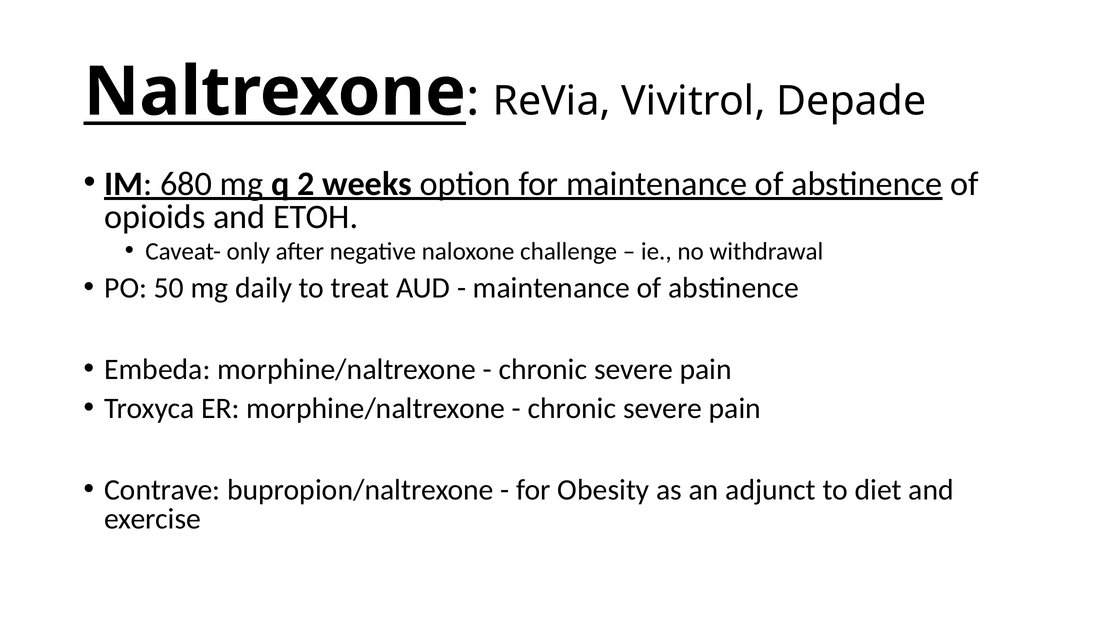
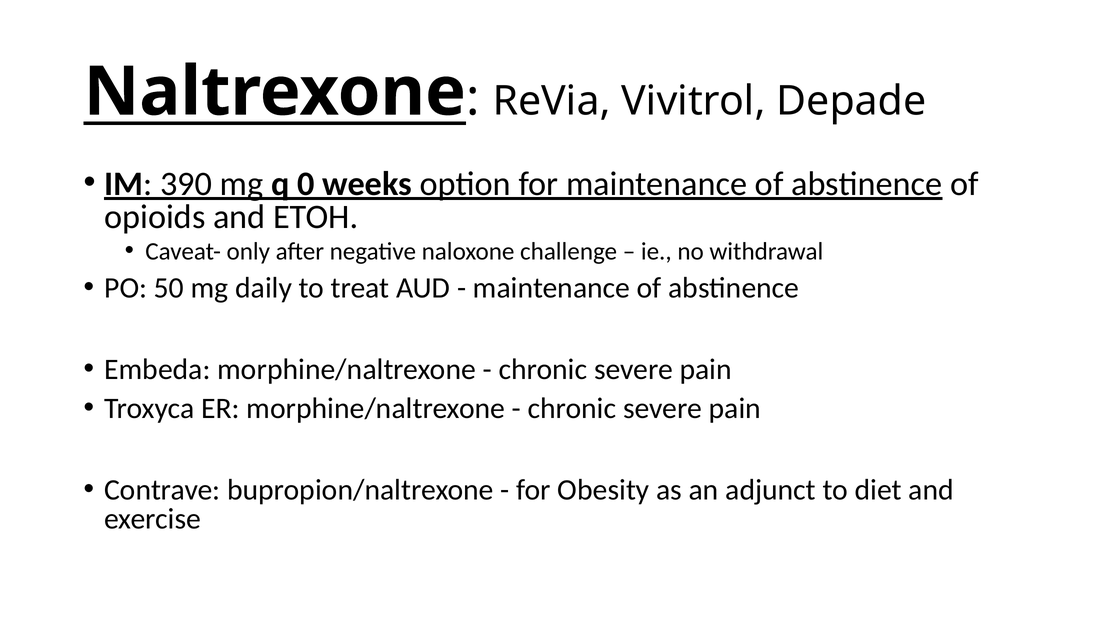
680: 680 -> 390
2: 2 -> 0
